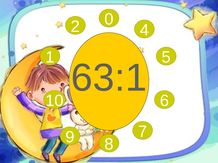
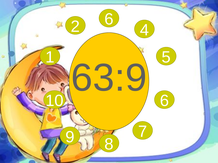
2 0: 0 -> 6
63:1: 63:1 -> 63:9
